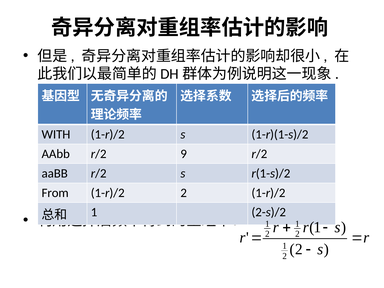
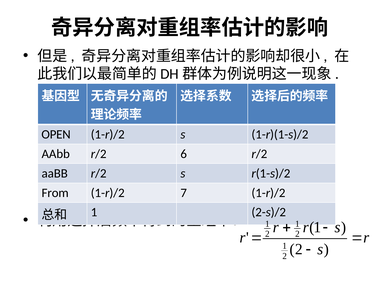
WITH: WITH -> OPEN
9: 9 -> 6
1-r)/2 2: 2 -> 7
